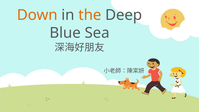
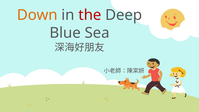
the colour: orange -> red
